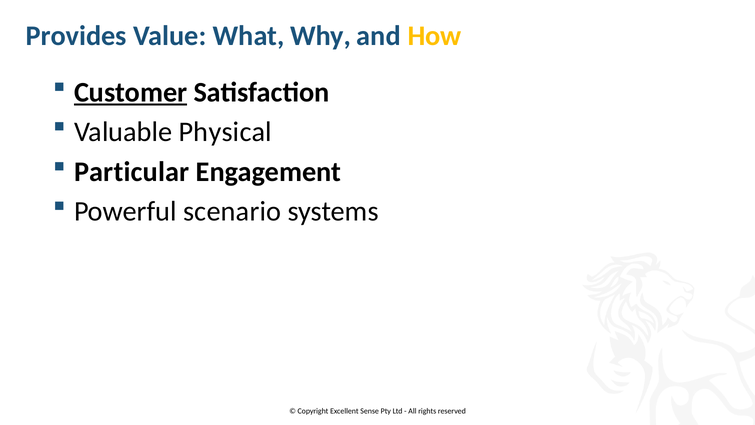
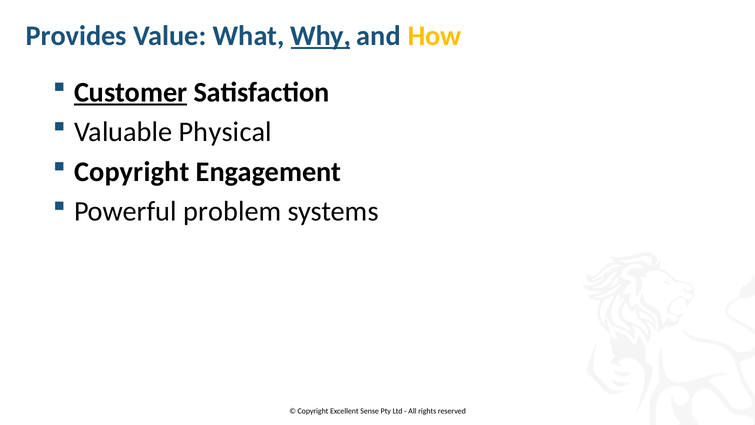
Why underline: none -> present
Particular at (132, 172): Particular -> Copyright
scenario: scenario -> problem
